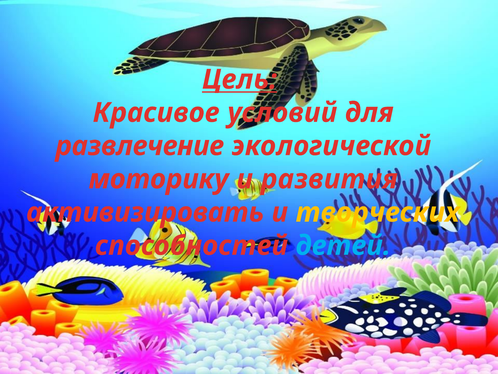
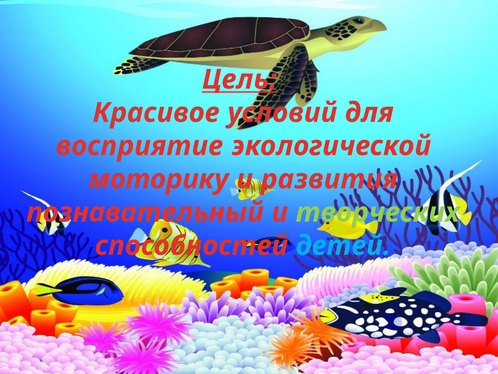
развлечение: развлечение -> восприятие
активизировать: активизировать -> познавательный
творческих colour: yellow -> light green
